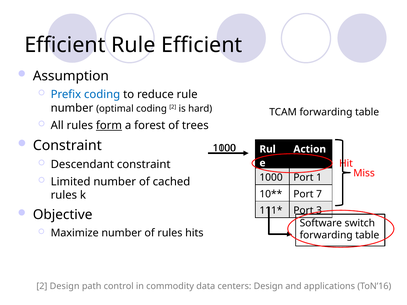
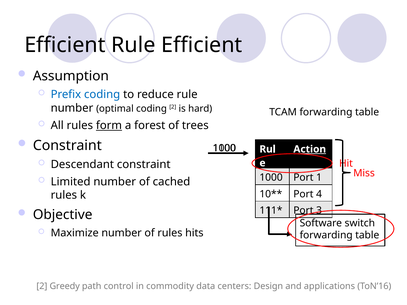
Action underline: none -> present
7: 7 -> 4
2 Design: Design -> Greedy
